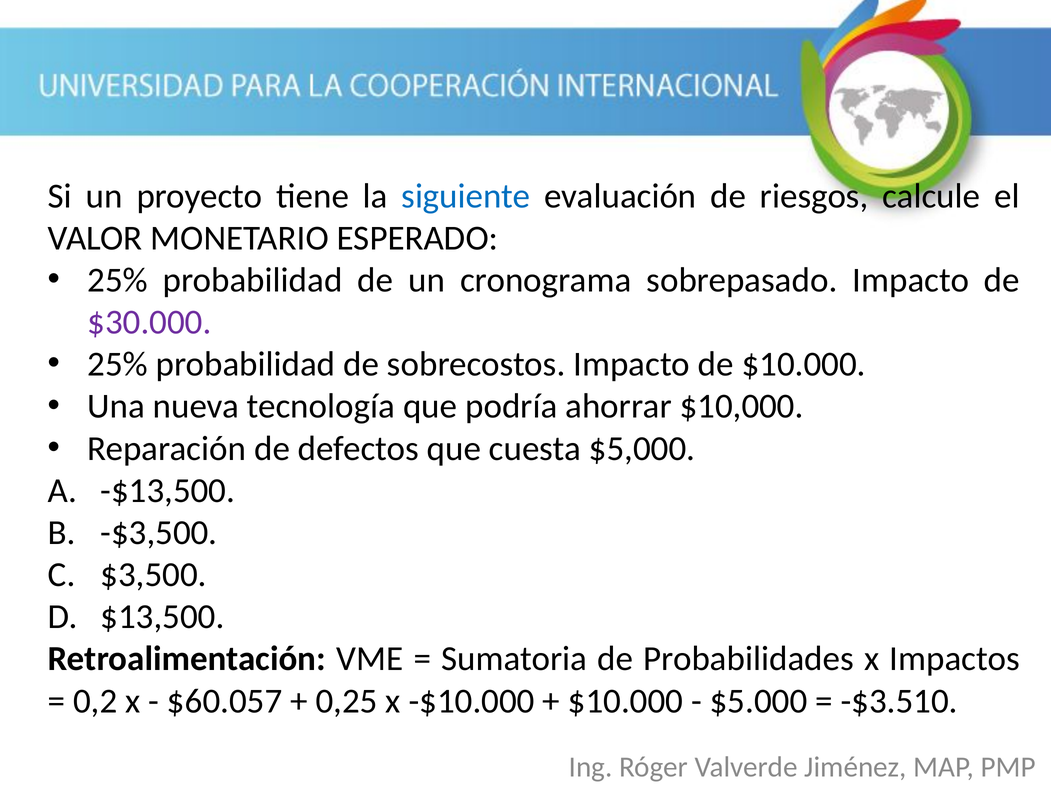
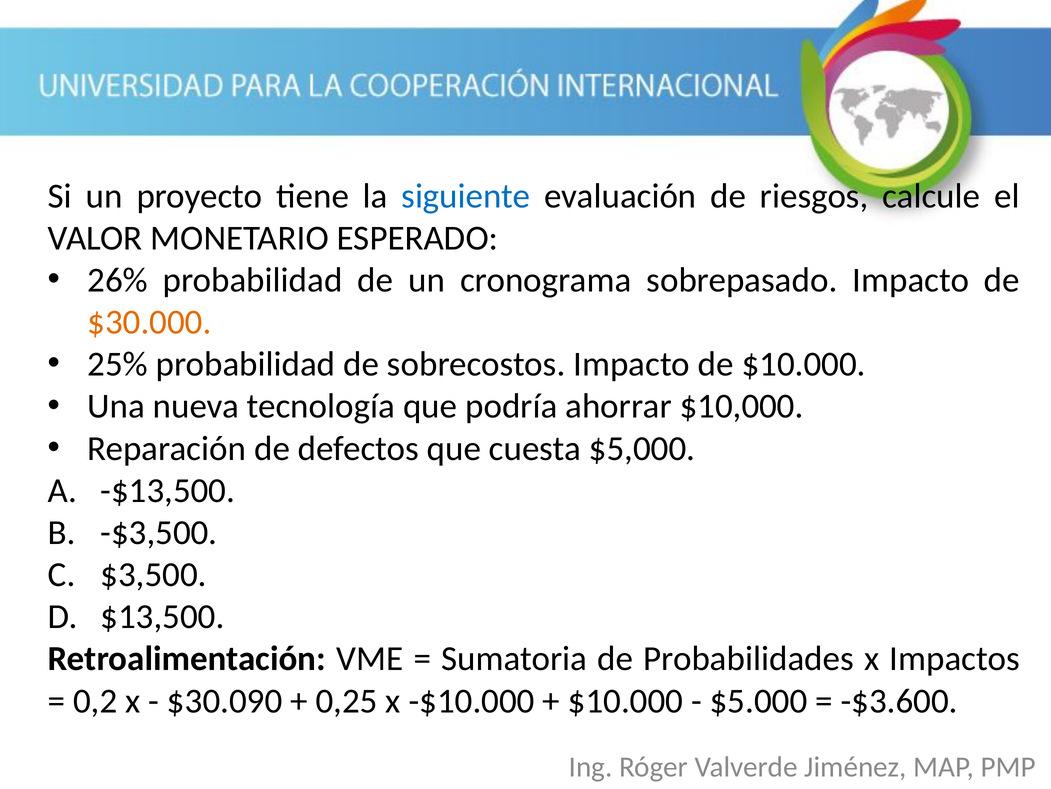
25% at (118, 280): 25% -> 26%
$30.000 colour: purple -> orange
$60.057: $60.057 -> $30.090
-$3.510: -$3.510 -> -$3.600
